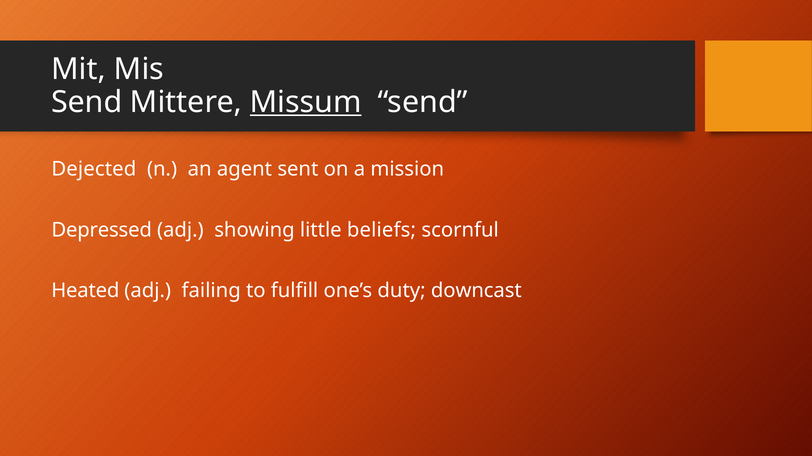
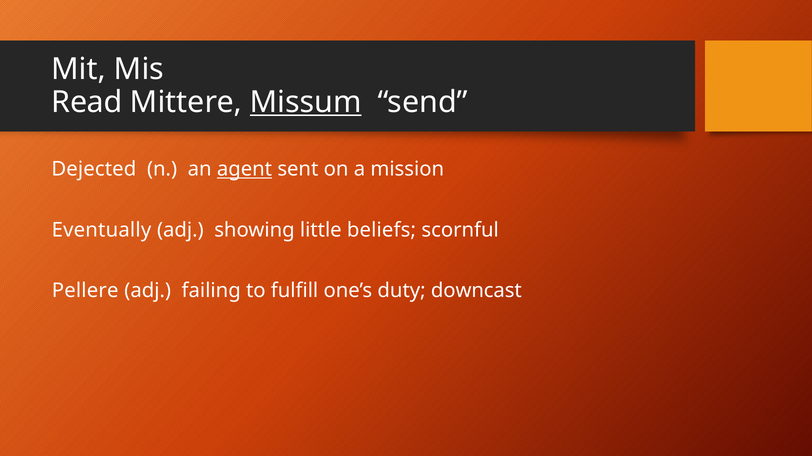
Send at (87, 102): Send -> Read
agent underline: none -> present
Depressed: Depressed -> Eventually
Heated: Heated -> Pellere
